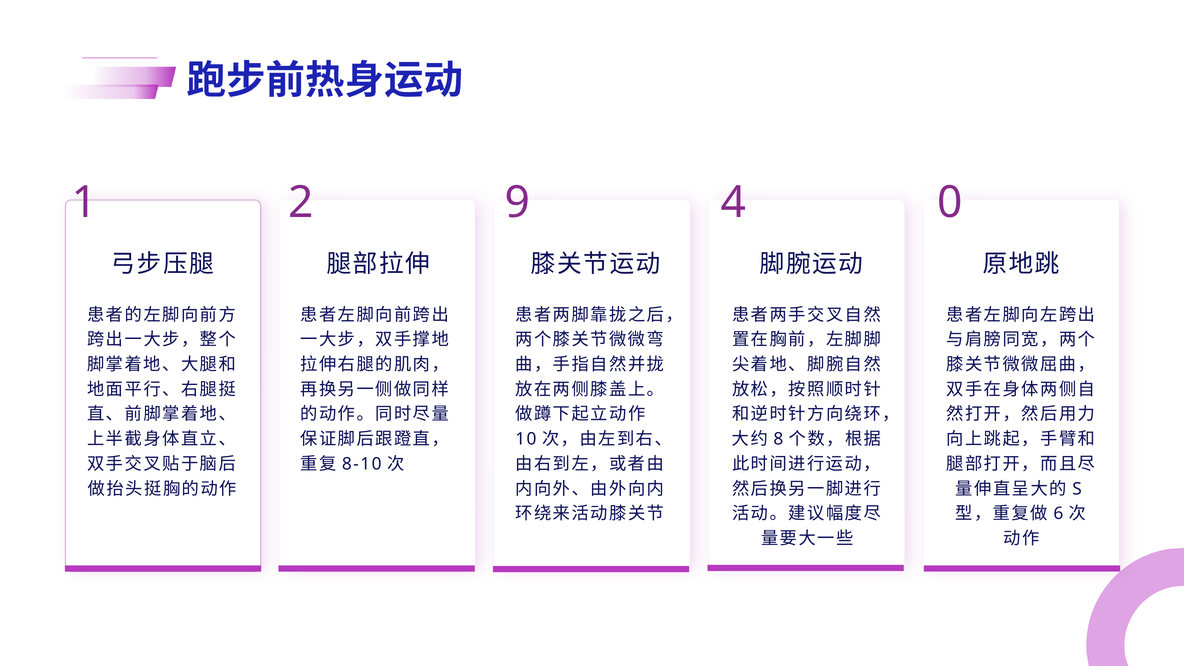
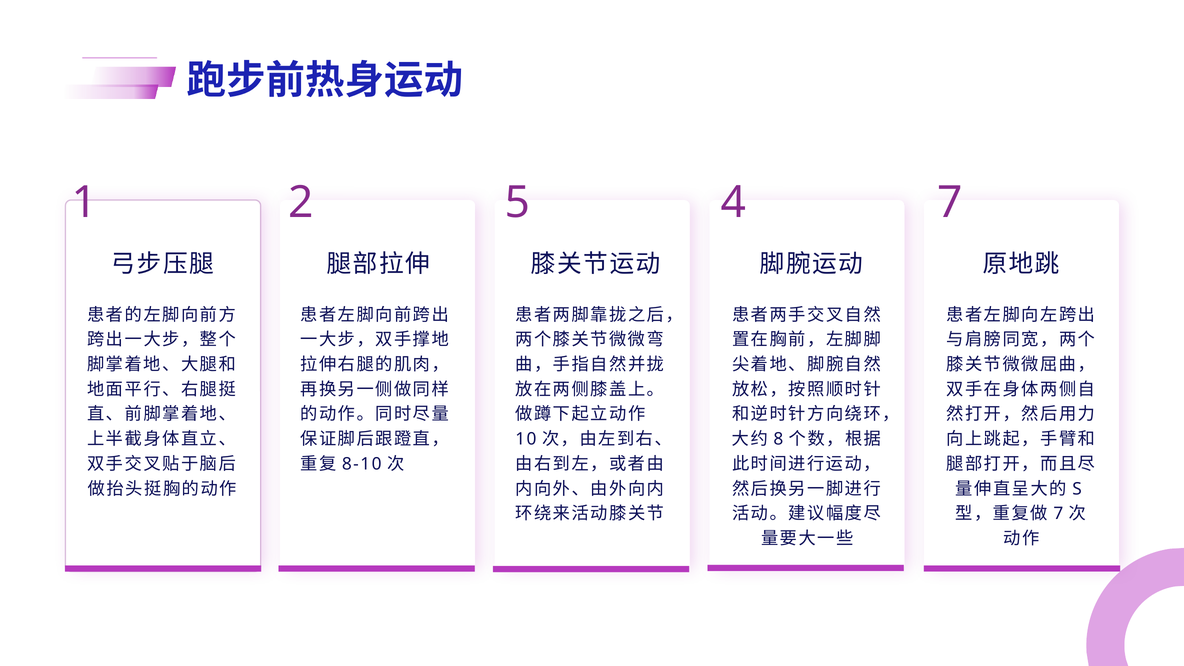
9: 9 -> 5
4 0: 0 -> 7
6 at (1058, 514): 6 -> 7
